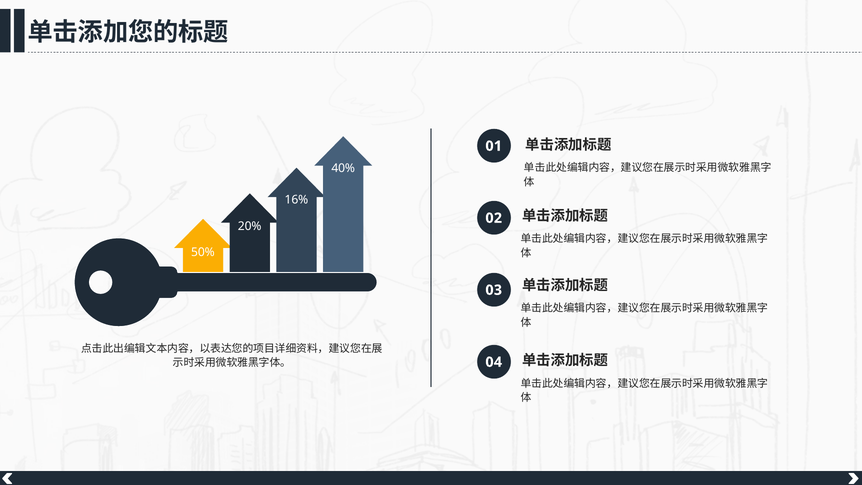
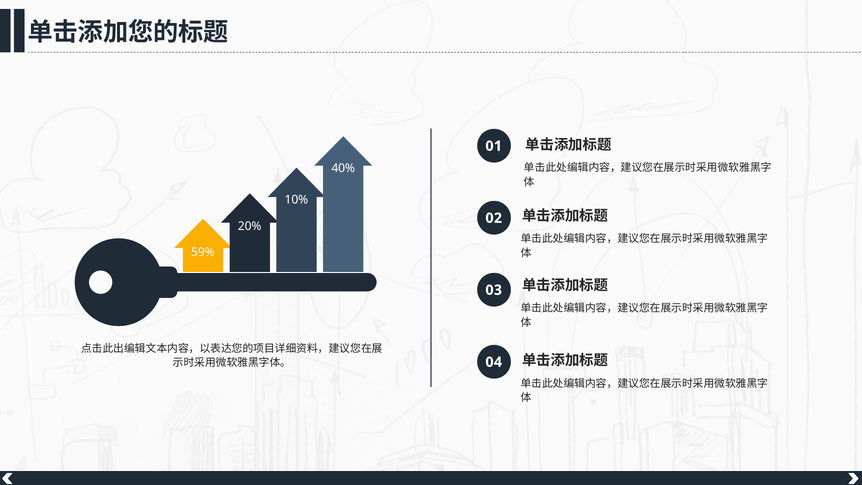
16%: 16% -> 10%
50%: 50% -> 59%
